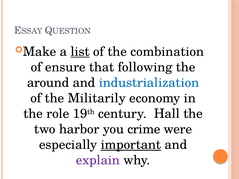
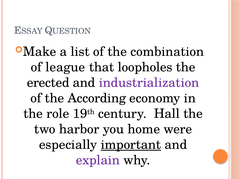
list underline: present -> none
ensure: ensure -> league
following: following -> loopholes
around: around -> erected
industrialization colour: blue -> purple
Militarily: Militarily -> According
crime: crime -> home
